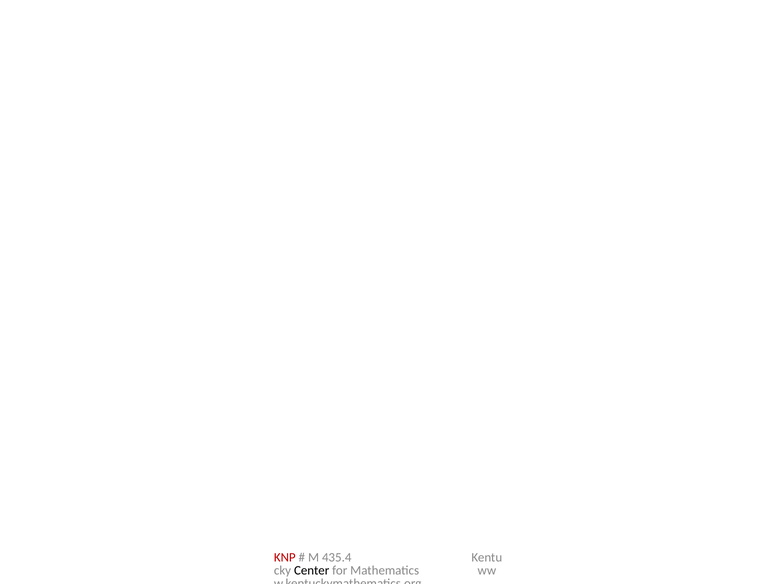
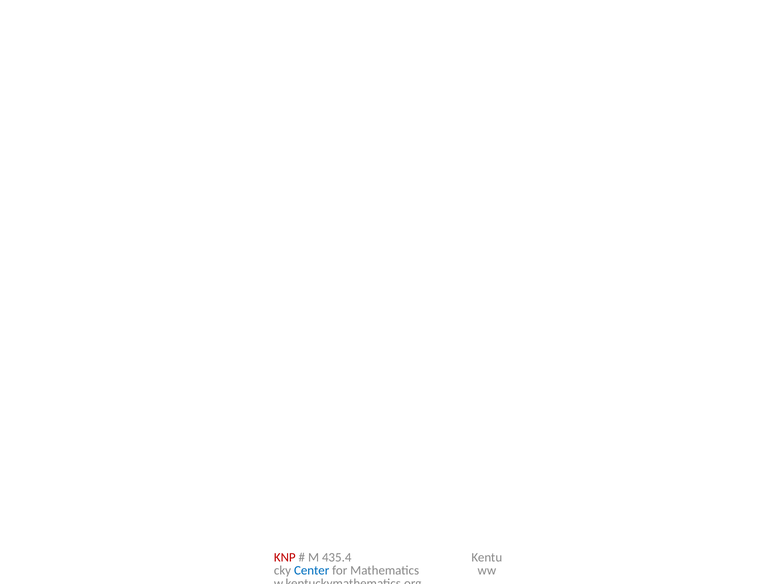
Center colour: black -> blue
